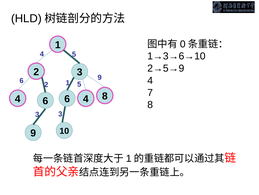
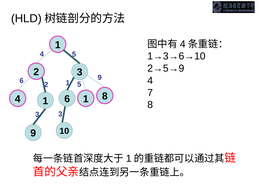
0 at (183, 44): 0 -> 4
6 at (45, 101): 6 -> 1
6 4: 4 -> 1
